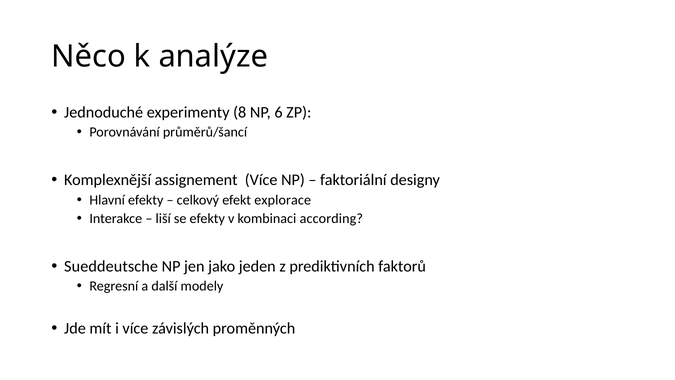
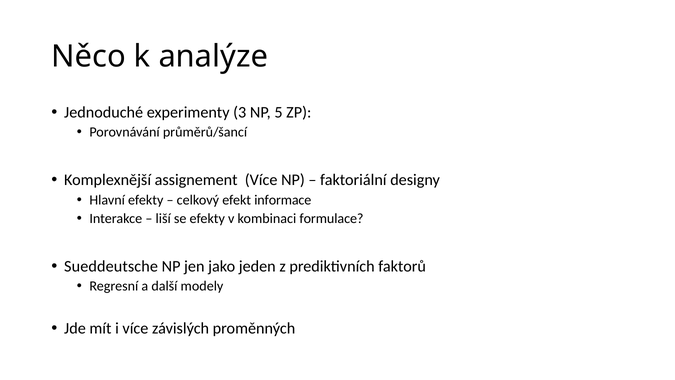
8: 8 -> 3
6: 6 -> 5
explorace: explorace -> informace
according: according -> formulace
